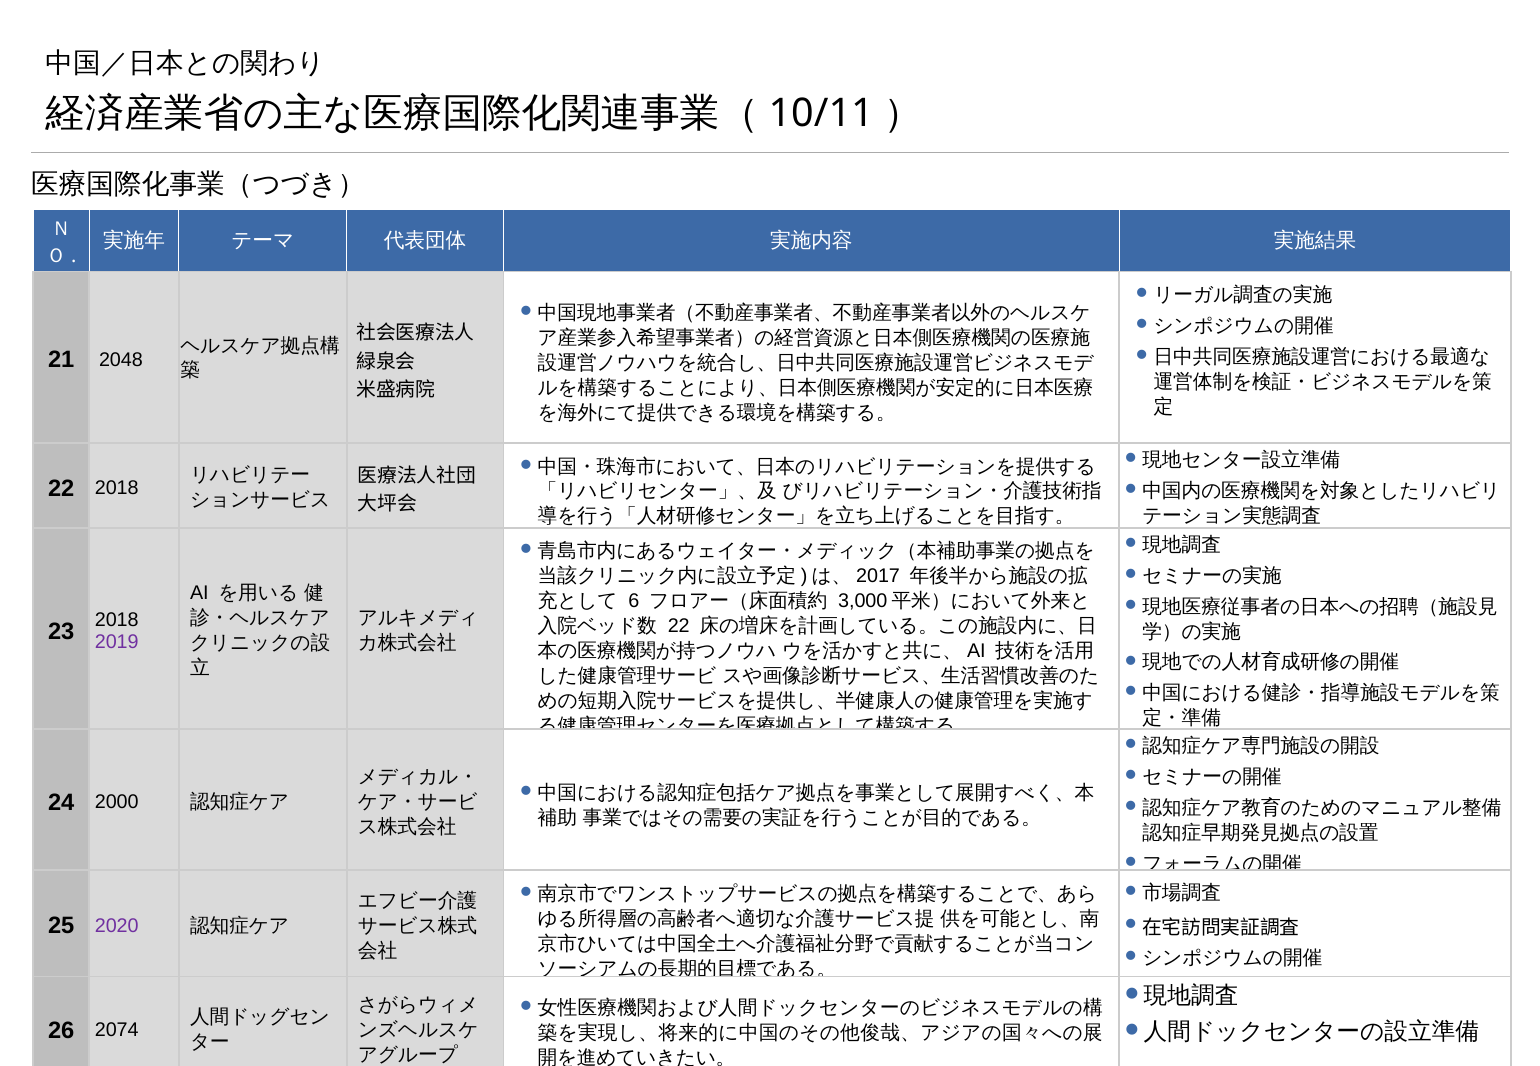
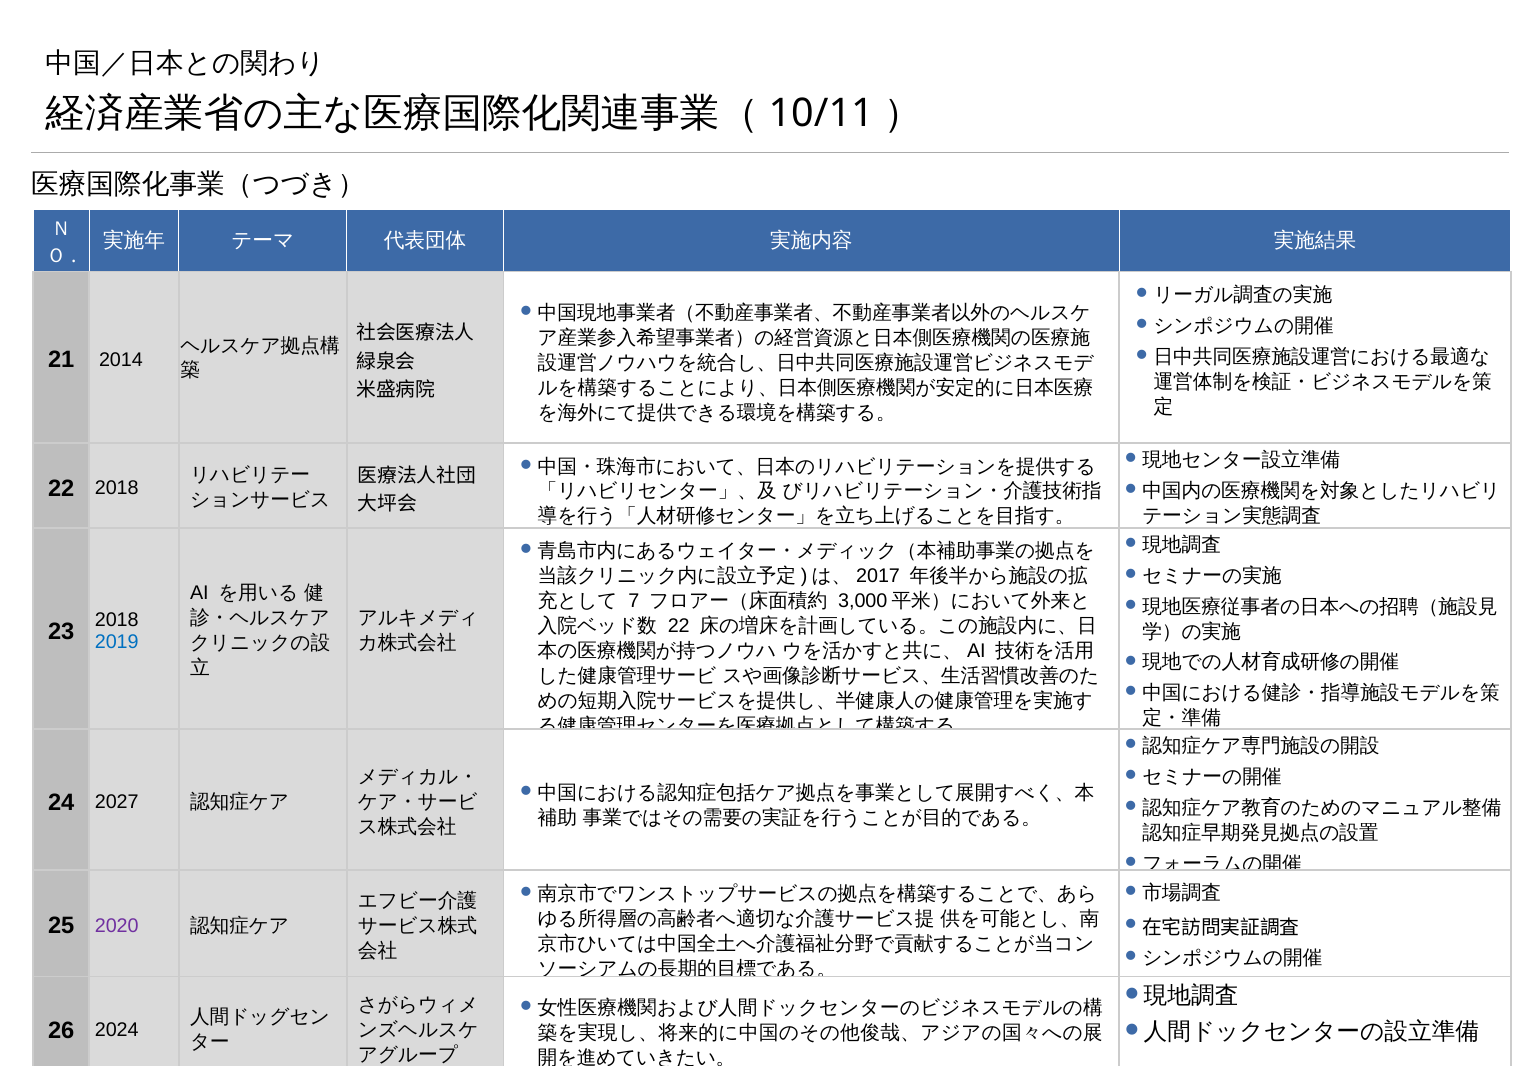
2048: 2048 -> 2014
6: 6 -> 7
2019 colour: purple -> blue
2000: 2000 -> 2027
2074: 2074 -> 2024
